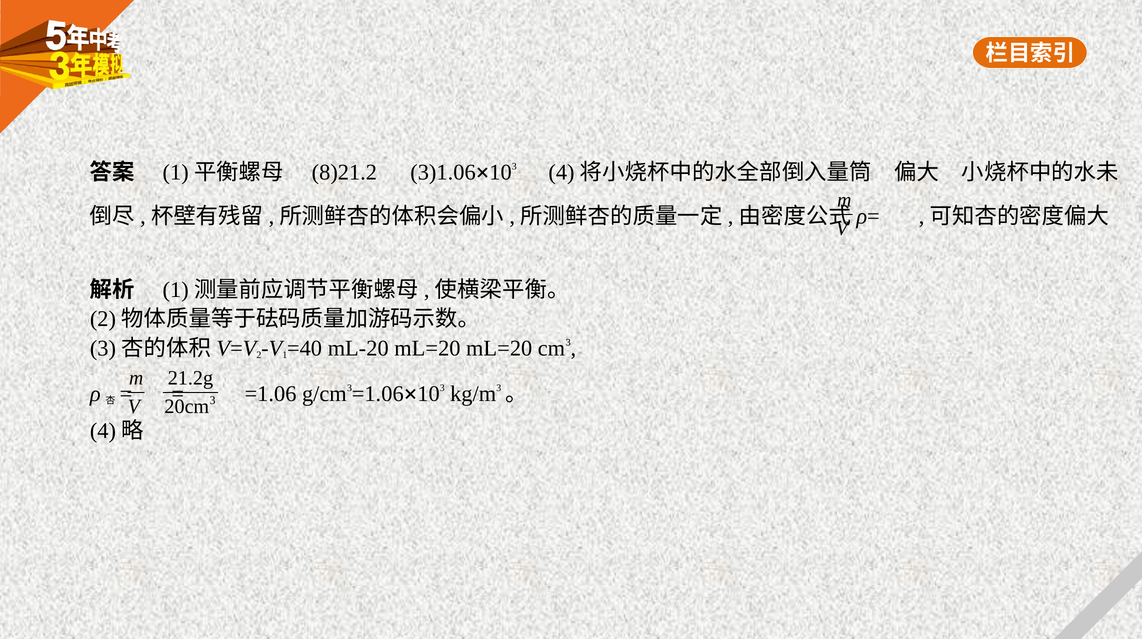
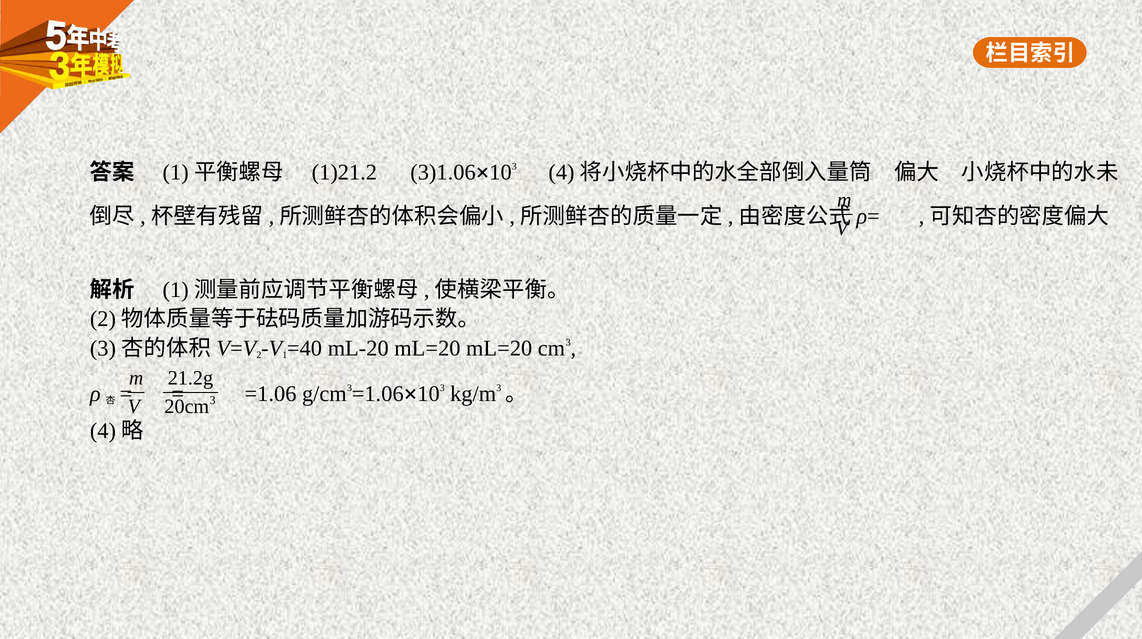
8)21.2: 8)21.2 -> 1)21.2
